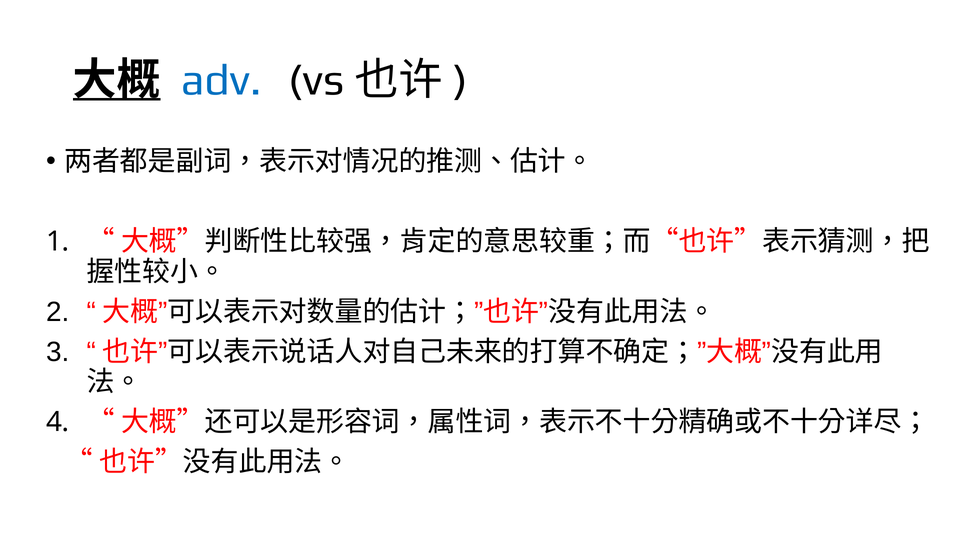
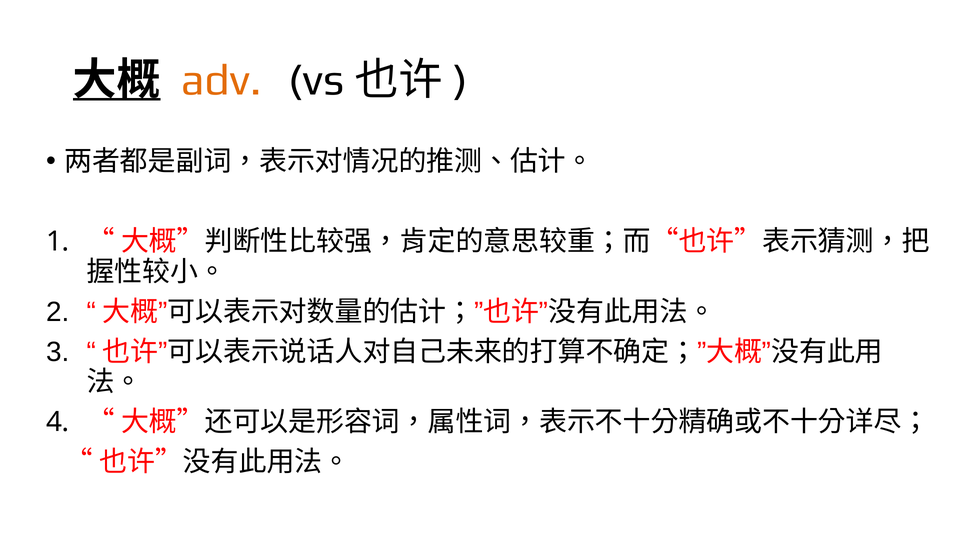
adv colour: blue -> orange
